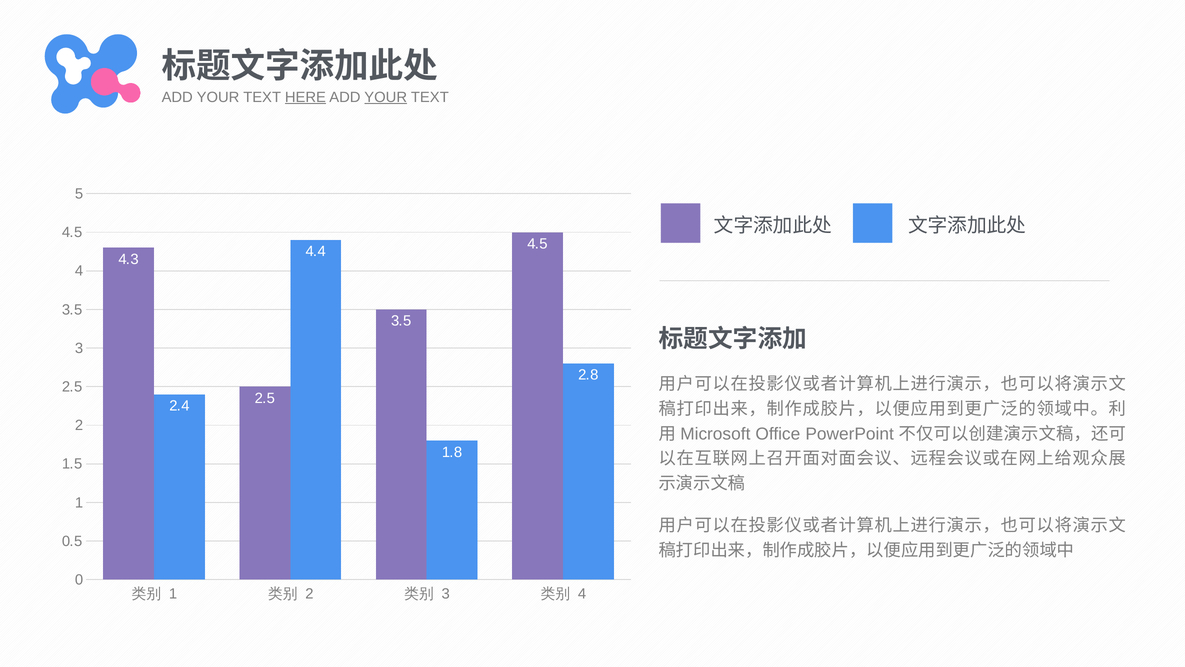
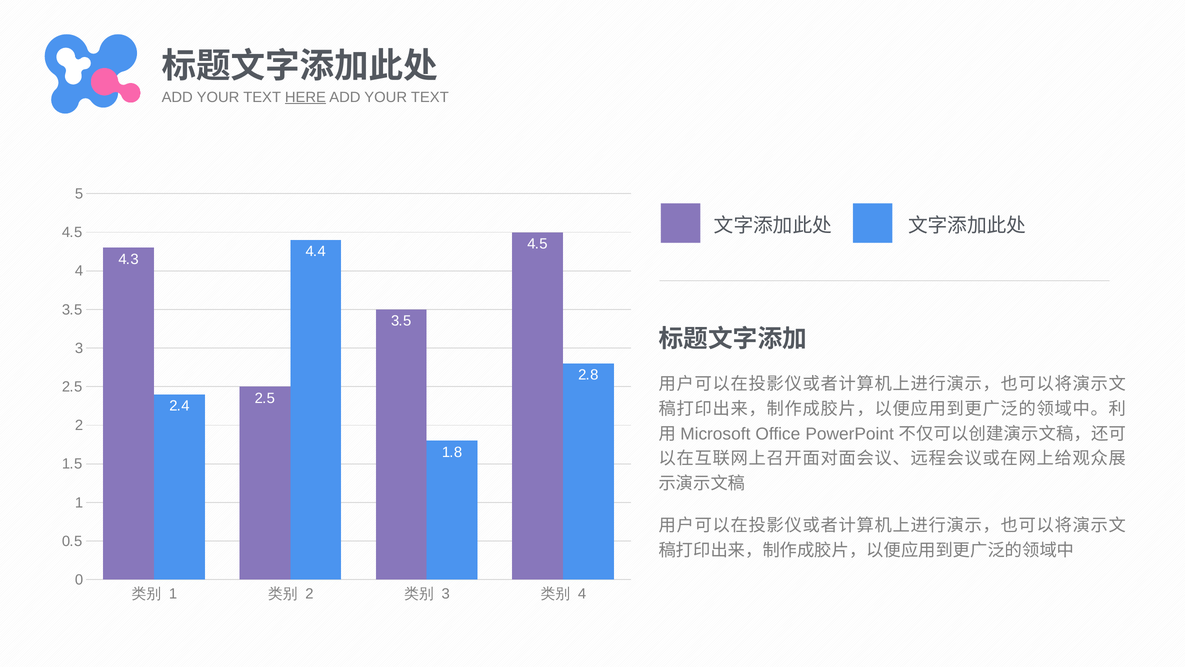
YOUR at (386, 97) underline: present -> none
